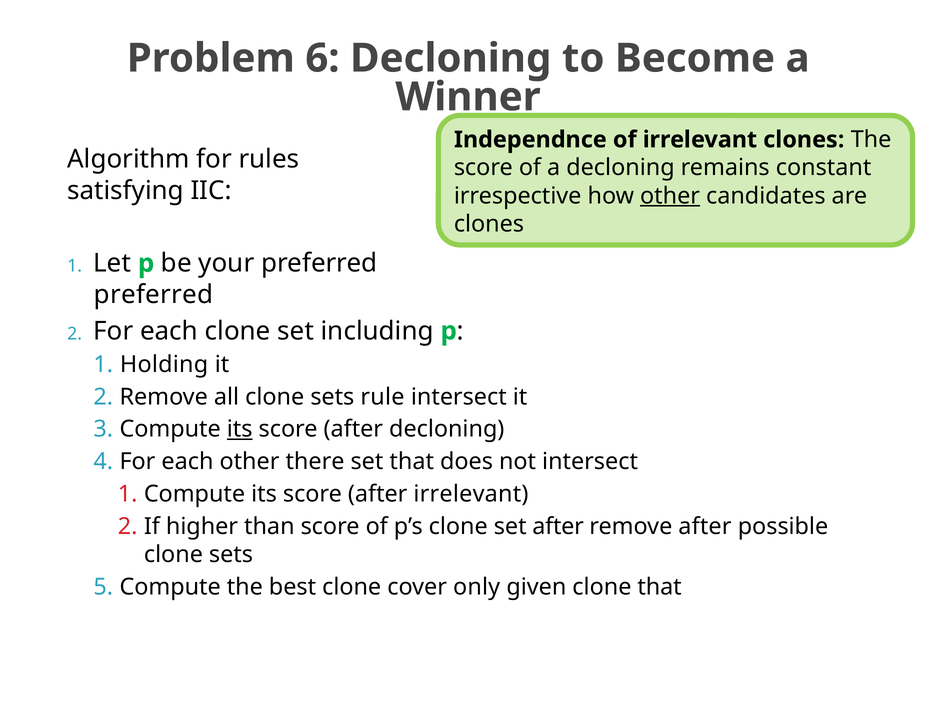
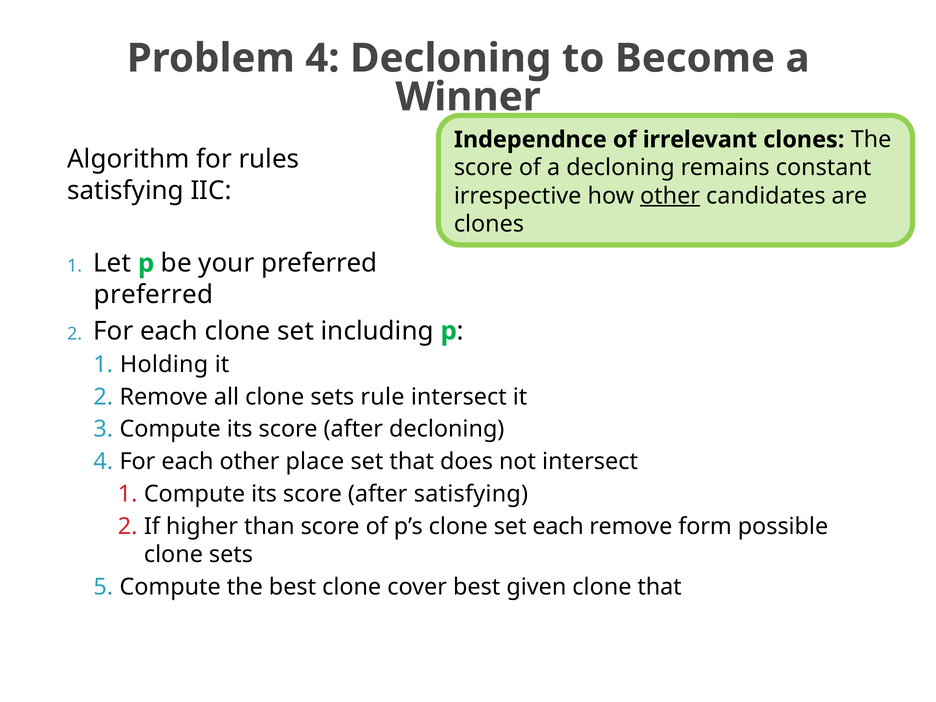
Problem 6: 6 -> 4
its at (240, 429) underline: present -> none
there: there -> place
after irrelevant: irrelevant -> satisfying
set after: after -> each
remove after: after -> form
cover only: only -> best
